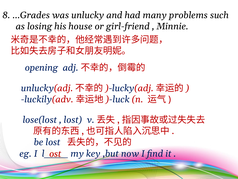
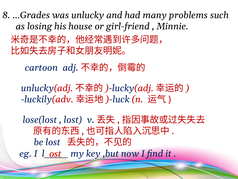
opening: opening -> cartoon
